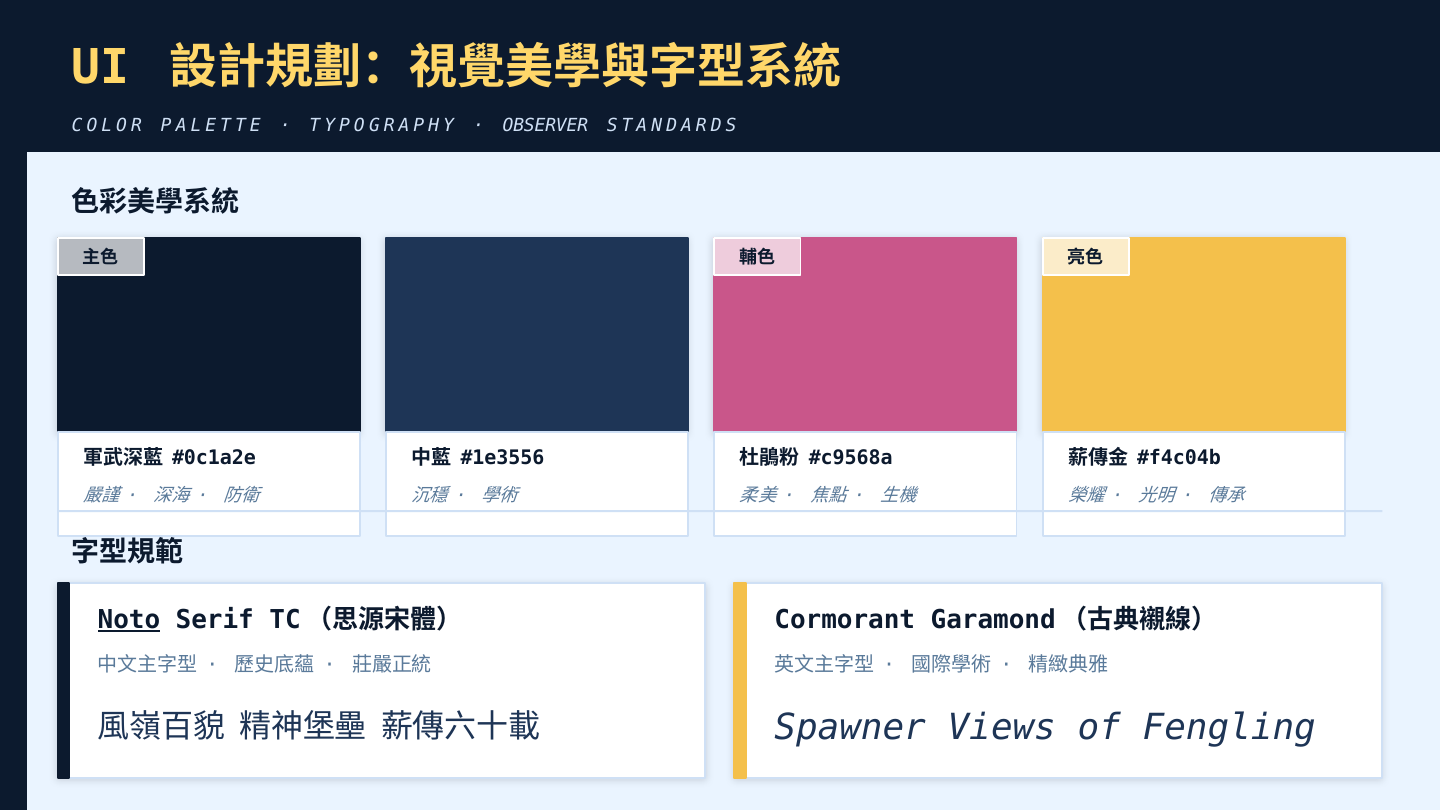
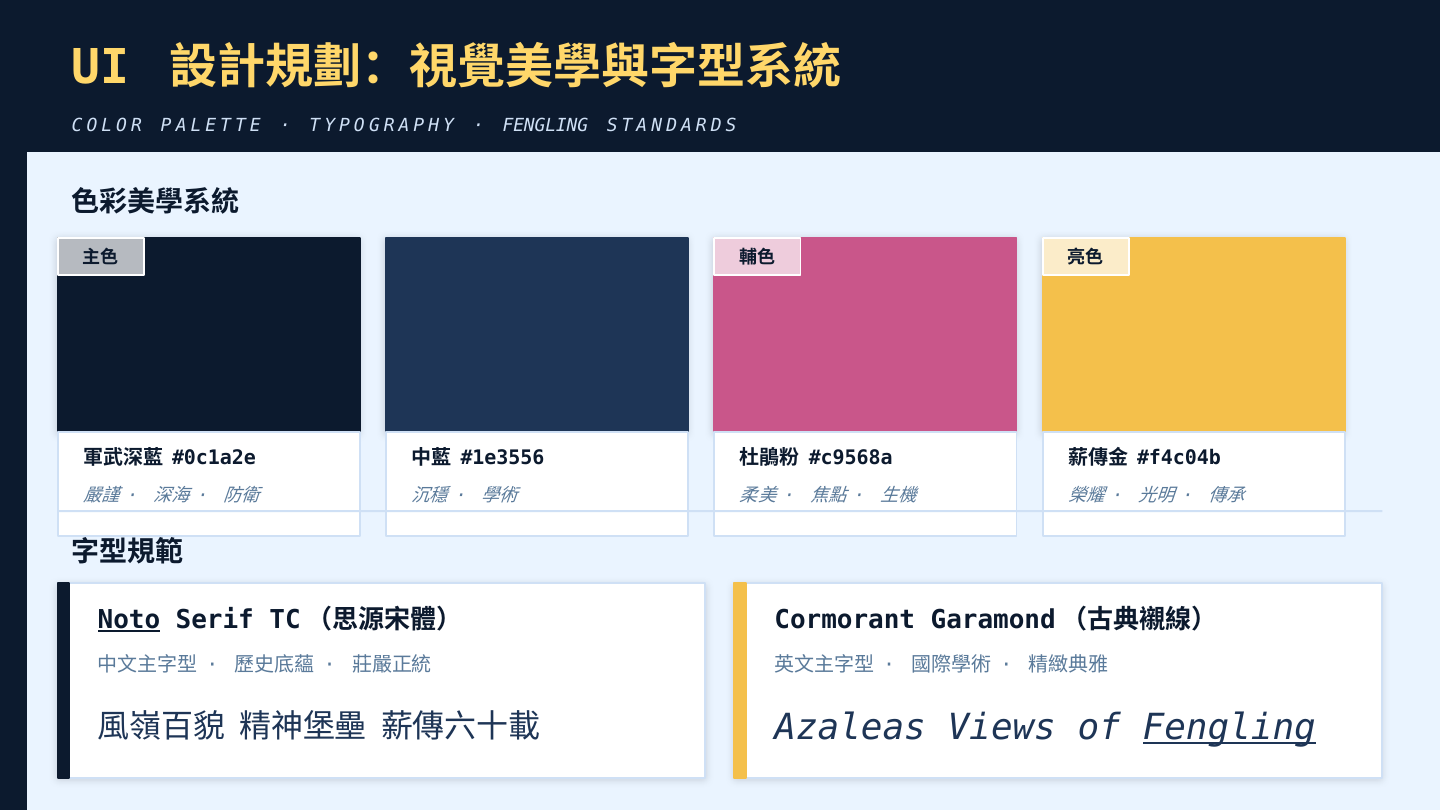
OBSERVER at (545, 125): OBSERVER -> FENGLING
Spawner: Spawner -> Azaleas
Fengling at (1229, 728) underline: none -> present
